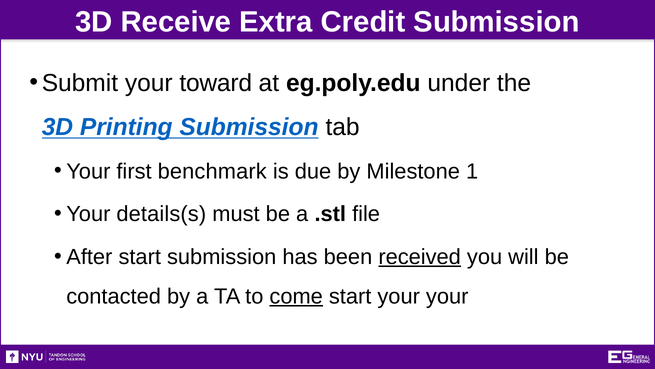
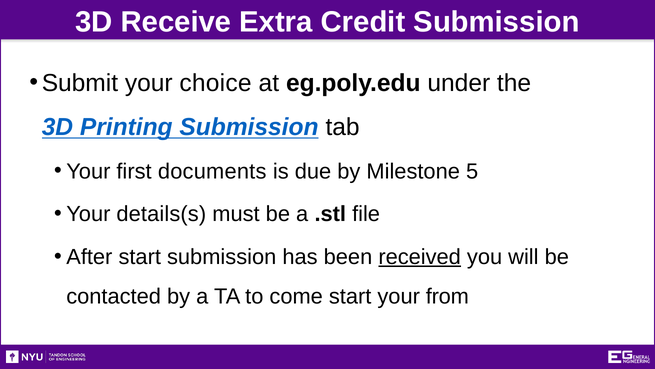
toward: toward -> choice
benchmark: benchmark -> documents
1: 1 -> 5
come underline: present -> none
your your: your -> from
